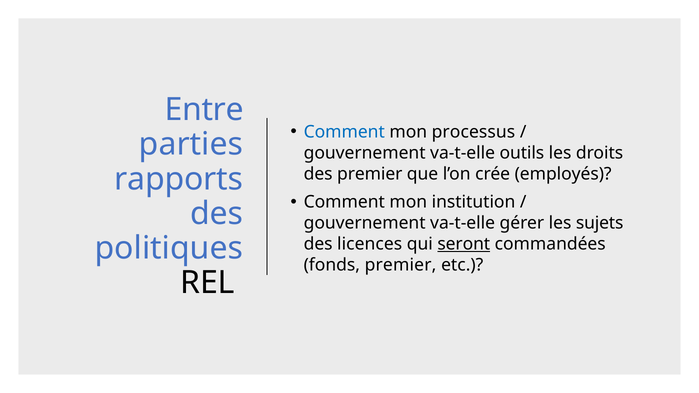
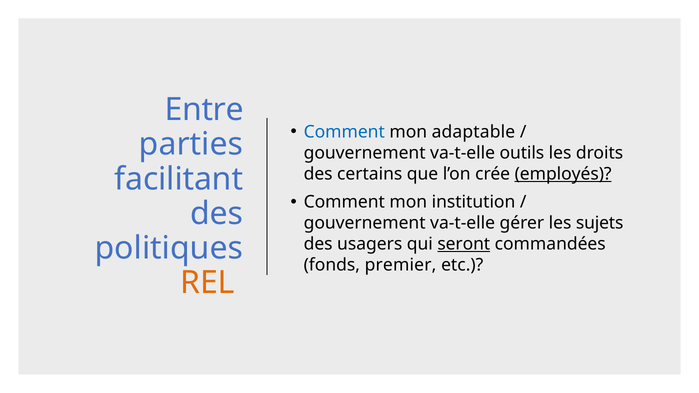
processus: processus -> adaptable
des premier: premier -> certains
employés underline: none -> present
rapports: rapports -> facilitant
licences: licences -> usagers
REL colour: black -> orange
